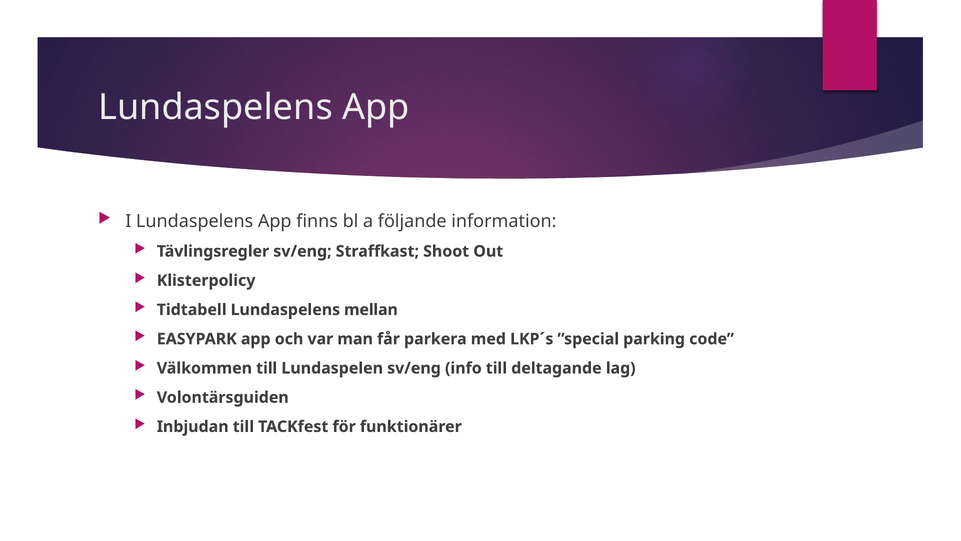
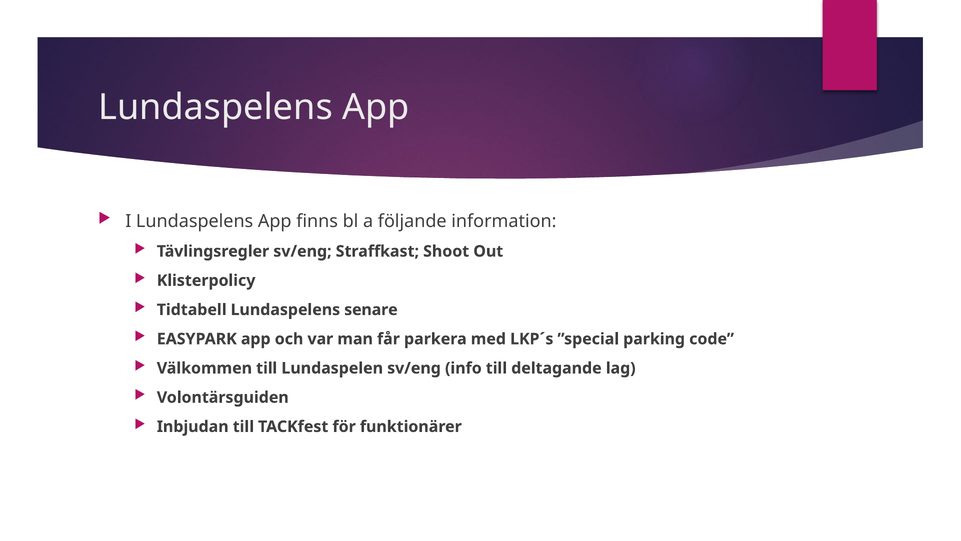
mellan: mellan -> senare
